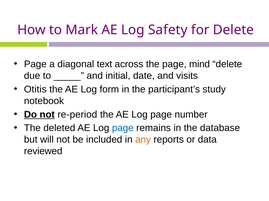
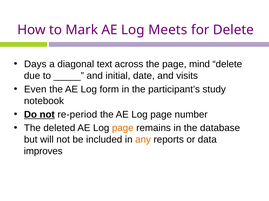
Safety: Safety -> Meets
Page at (35, 64): Page -> Days
Otitis: Otitis -> Even
page at (123, 128) colour: blue -> orange
reviewed: reviewed -> improves
